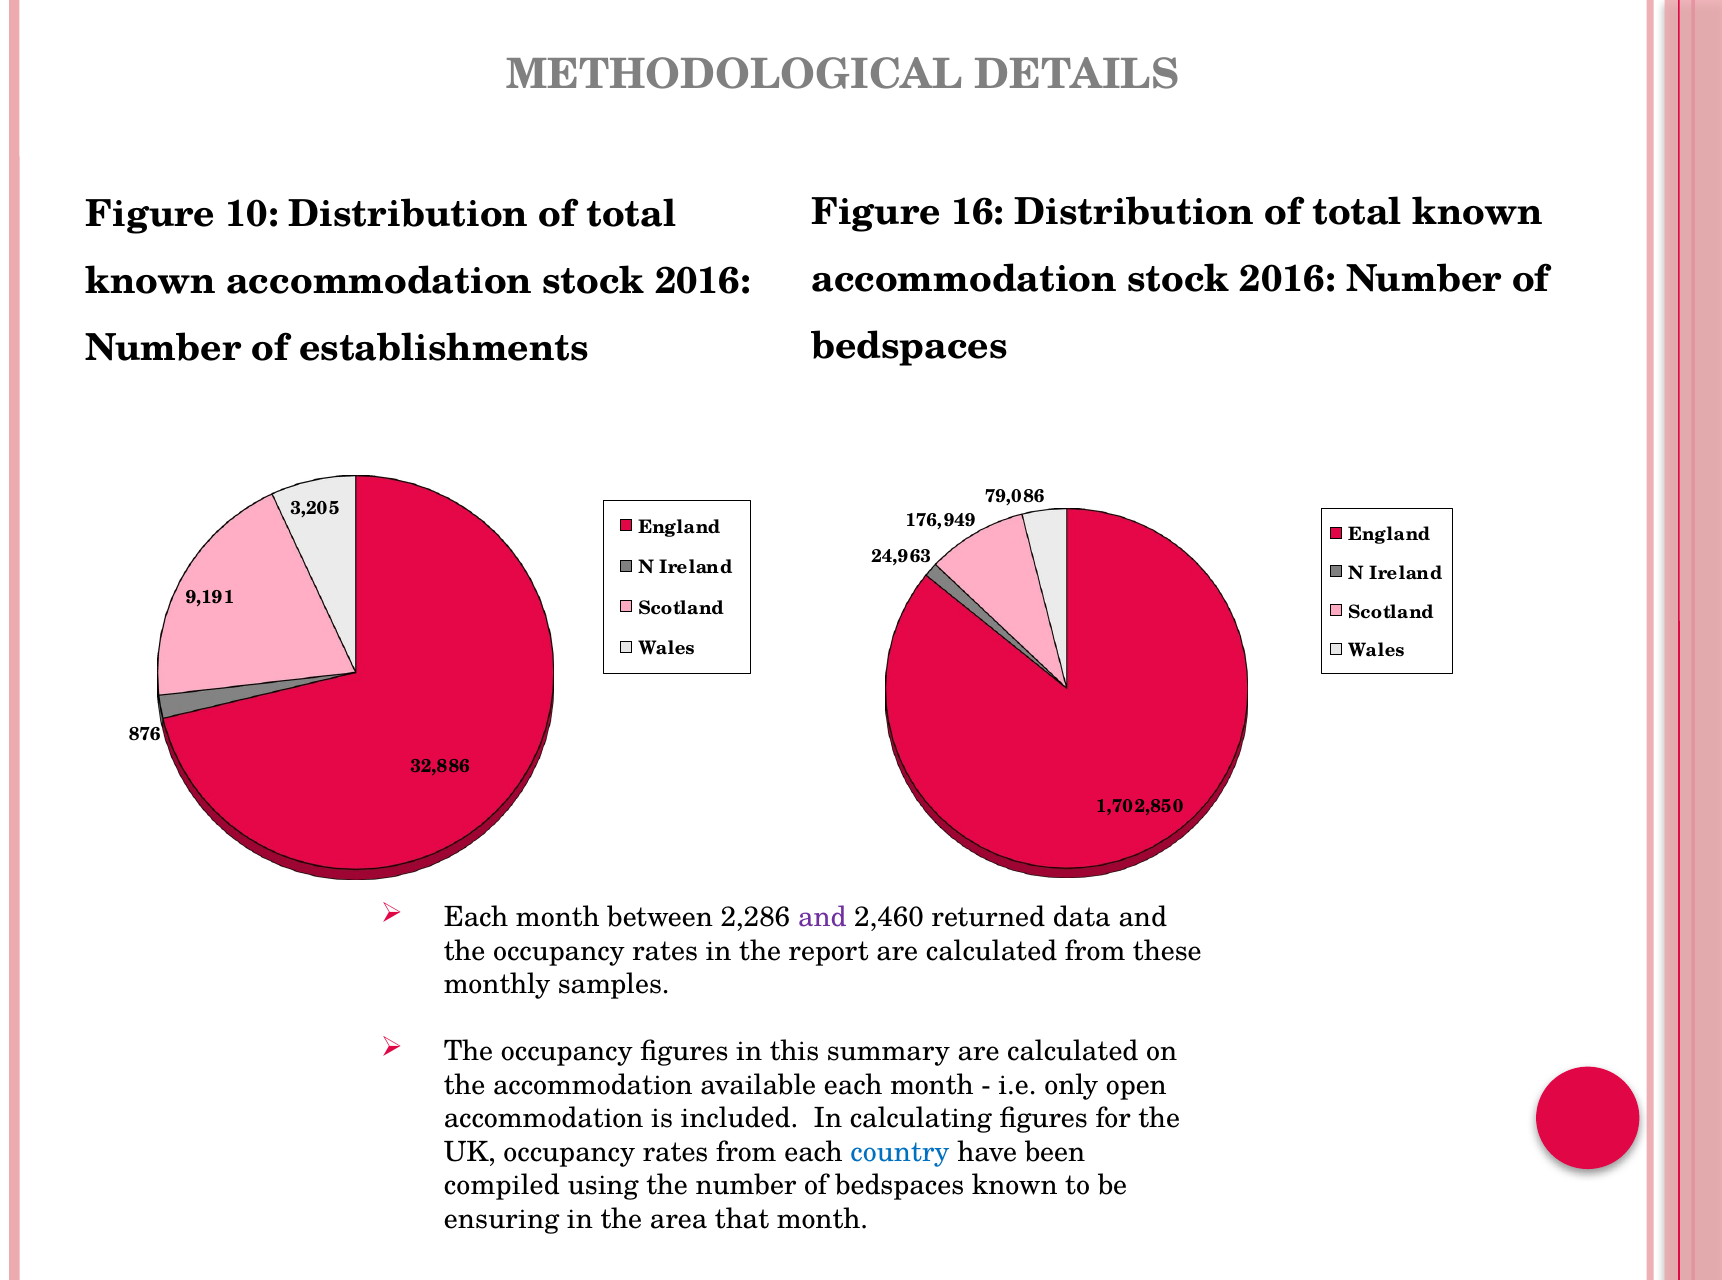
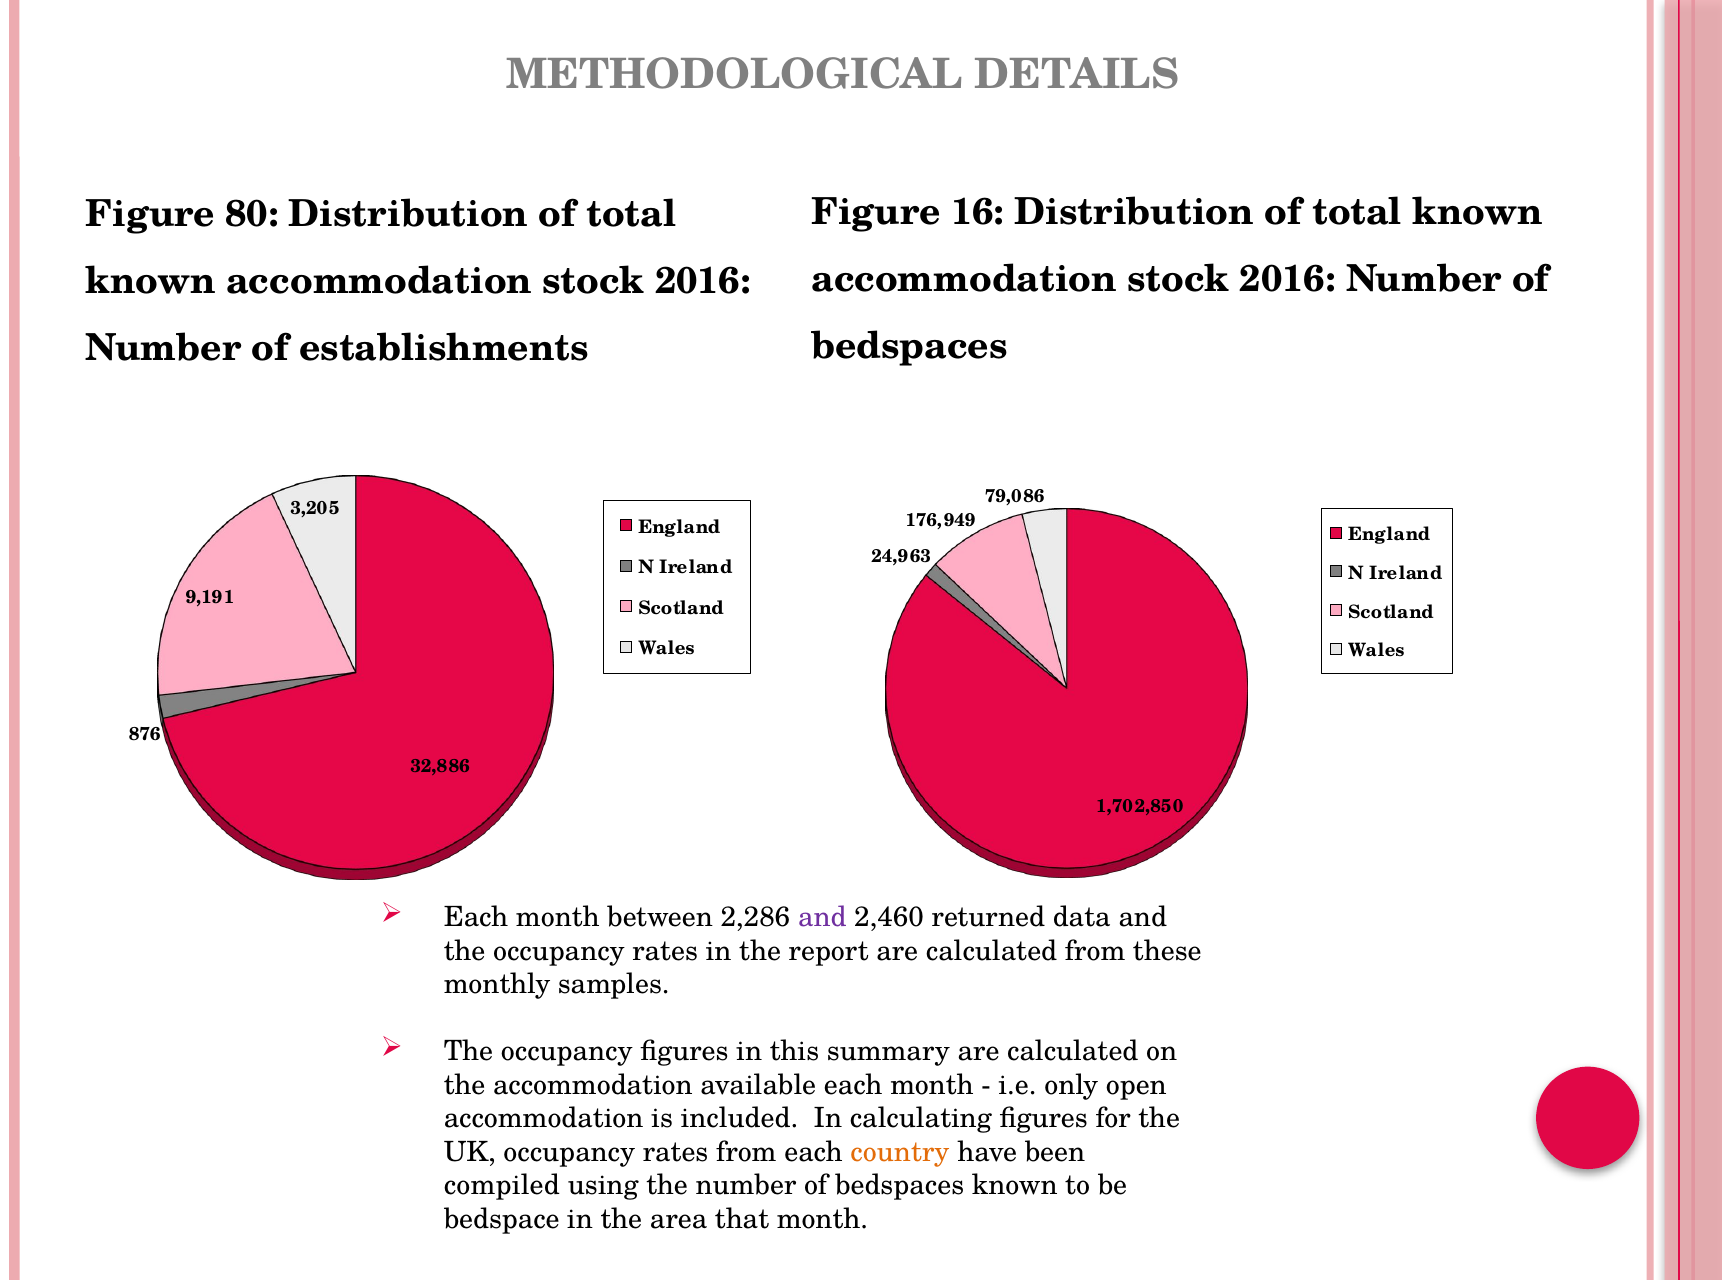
10: 10 -> 80
country colour: blue -> orange
ensuring: ensuring -> bedspace
